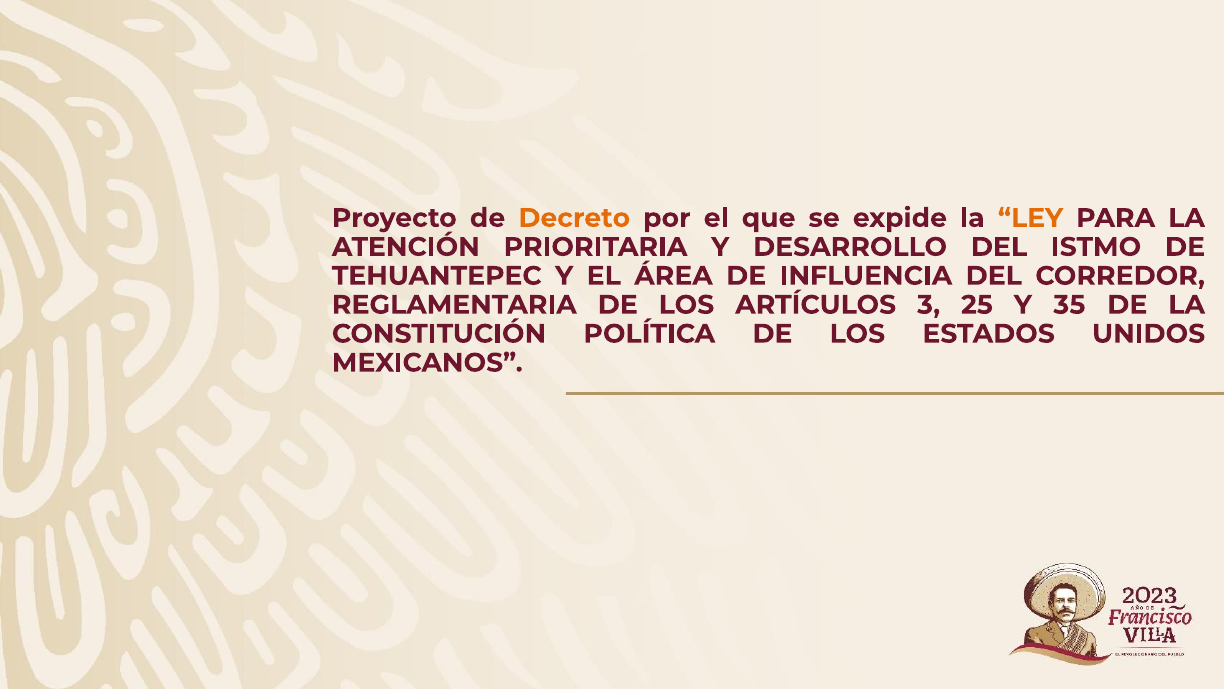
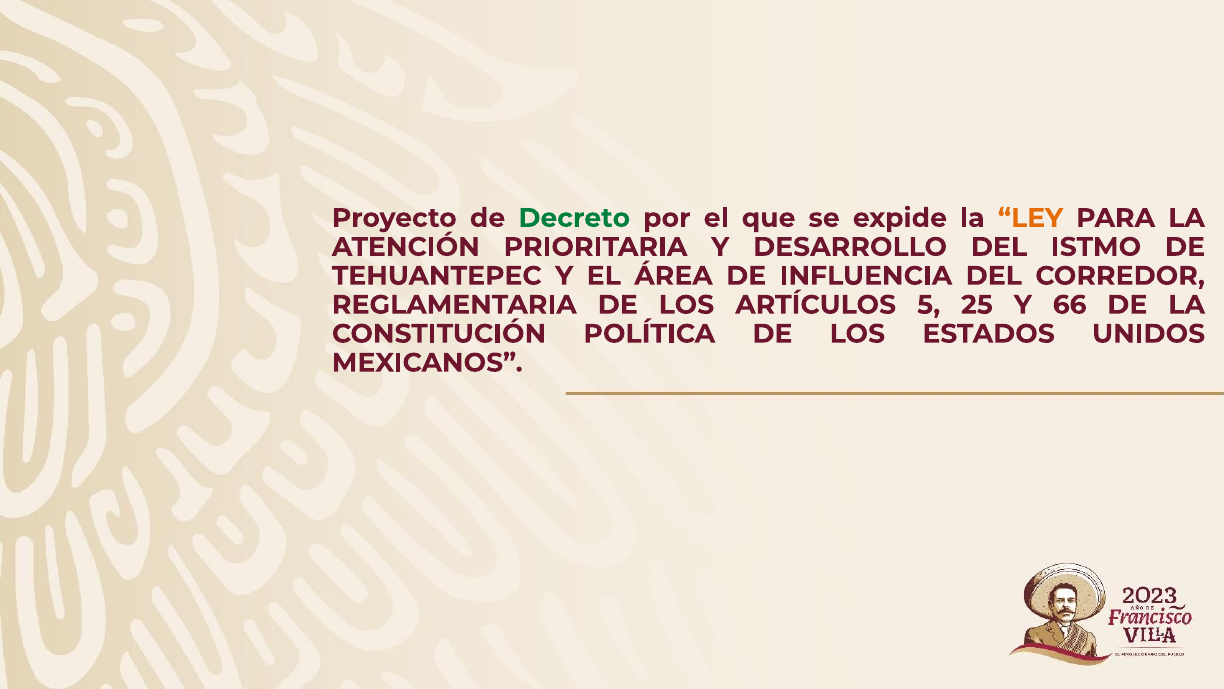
Decreto colour: orange -> green
3: 3 -> 5
35: 35 -> 66
